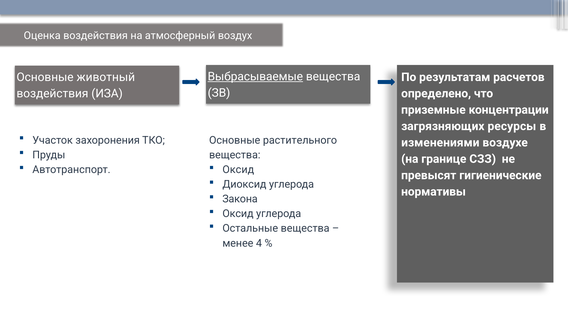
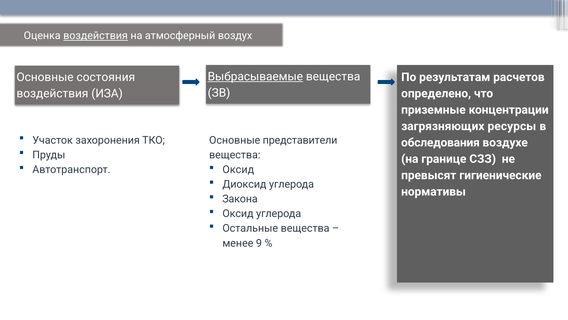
воздействия at (96, 36) underline: none -> present
животный: животный -> состояния
растительного: растительного -> представители
изменениями: изменениями -> обследования
4: 4 -> 9
